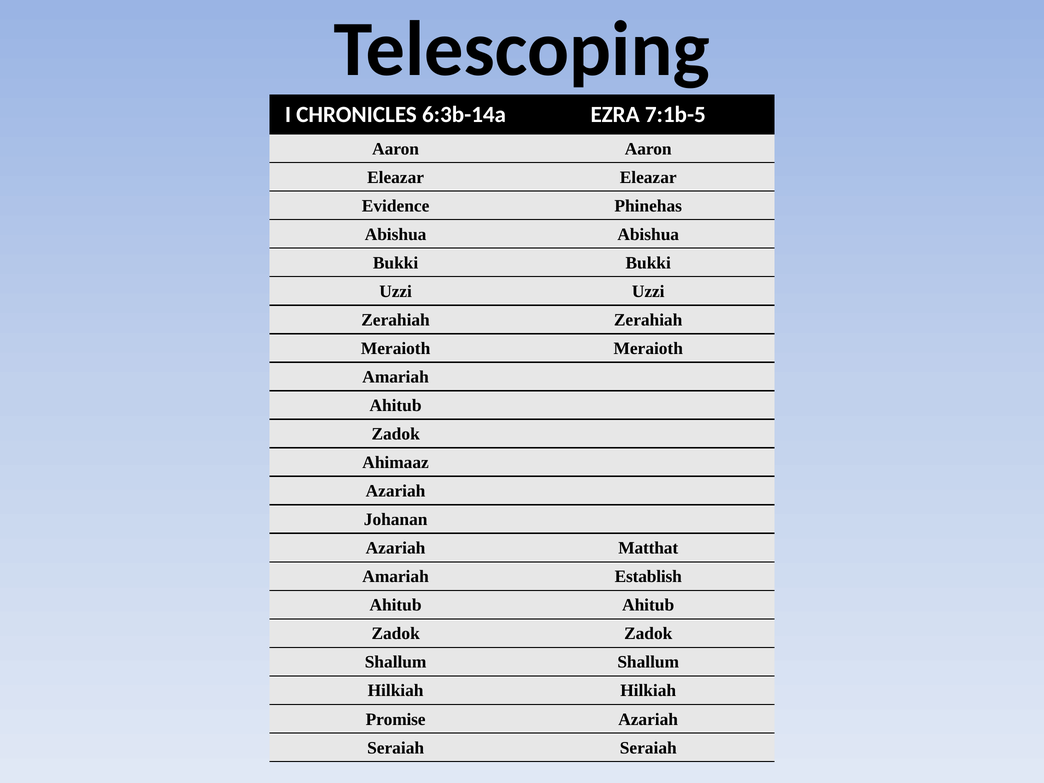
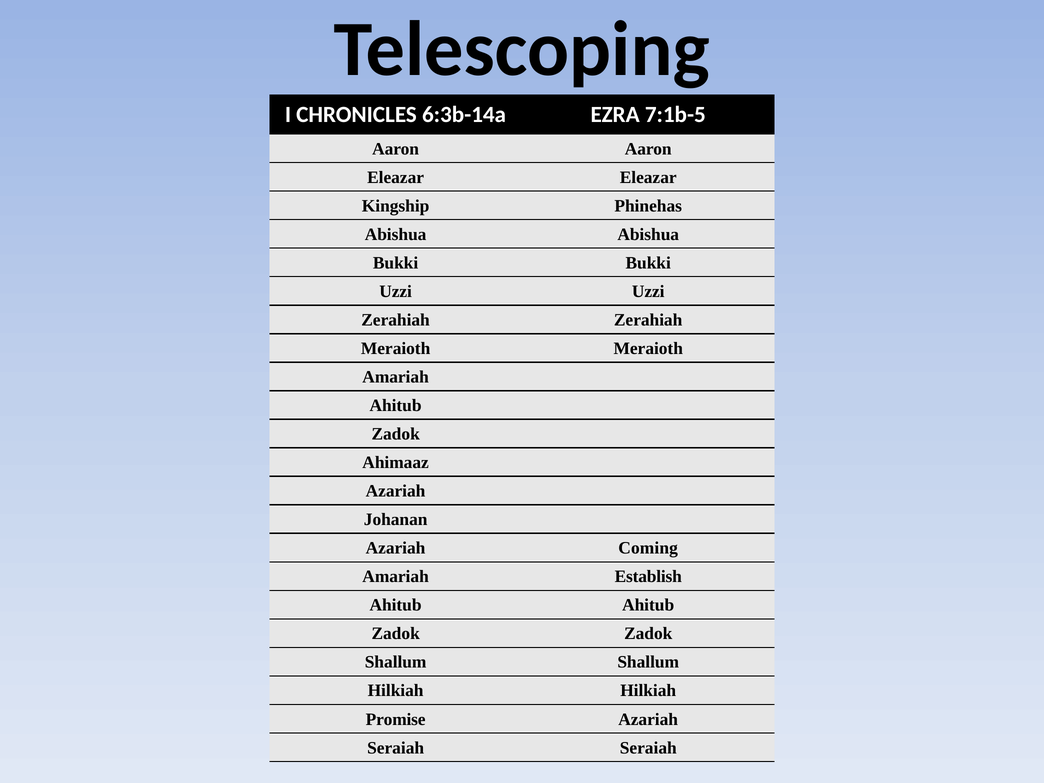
Evidence: Evidence -> Kingship
Matthat: Matthat -> Coming
